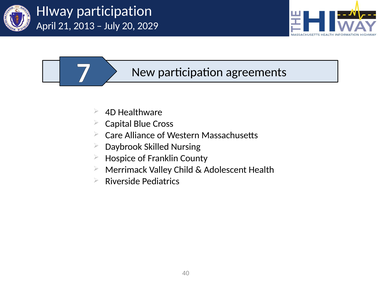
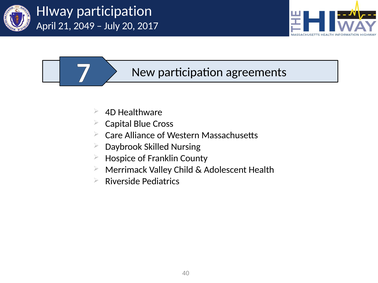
2013: 2013 -> 2049
2029: 2029 -> 2017
